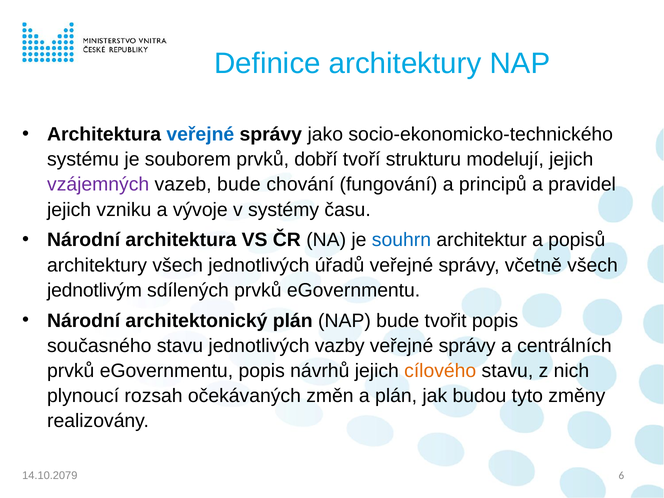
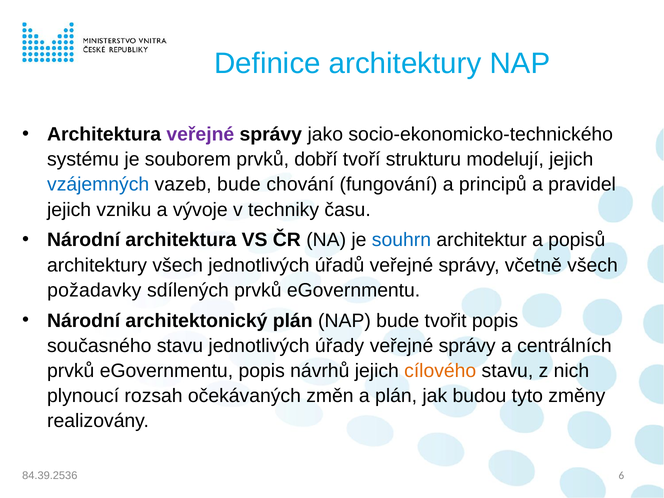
veřejné at (200, 134) colour: blue -> purple
vzájemných colour: purple -> blue
systémy: systémy -> techniky
jednotlivým: jednotlivým -> požadavky
vazby: vazby -> úřady
14.10.2079: 14.10.2079 -> 84.39.2536
